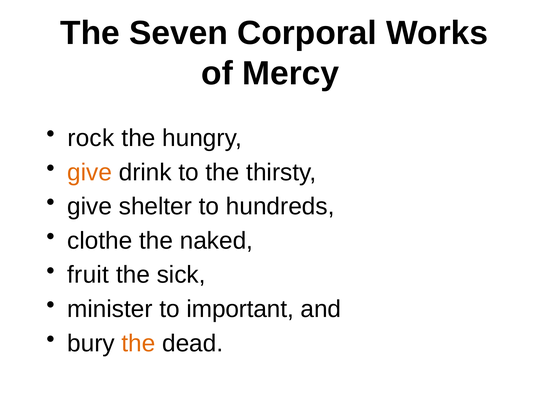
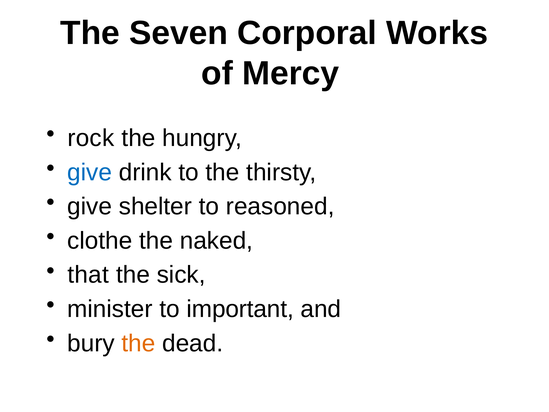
give at (90, 172) colour: orange -> blue
hundreds: hundreds -> reasoned
fruit: fruit -> that
